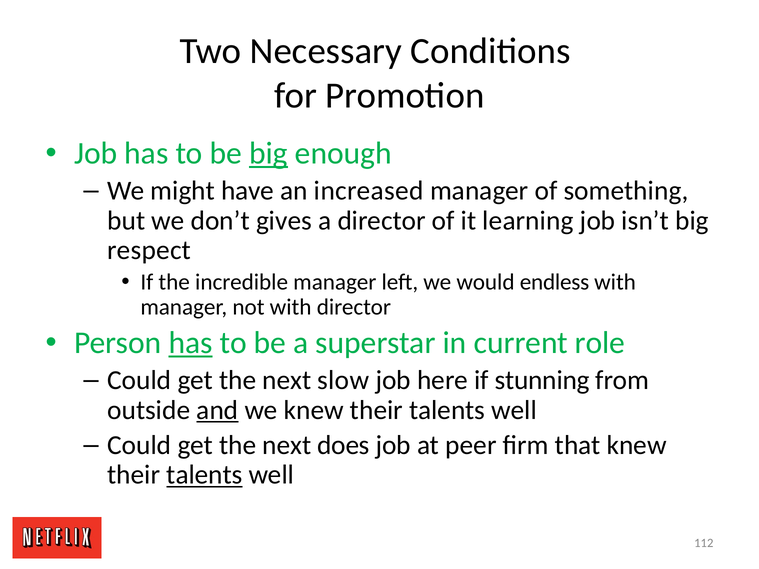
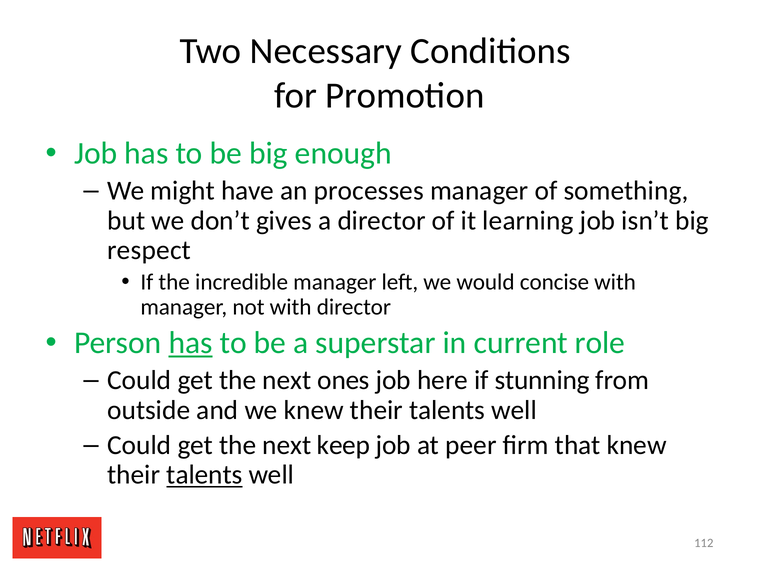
big at (268, 153) underline: present -> none
increased: increased -> processes
endless: endless -> concise
slow: slow -> ones
and underline: present -> none
does: does -> keep
